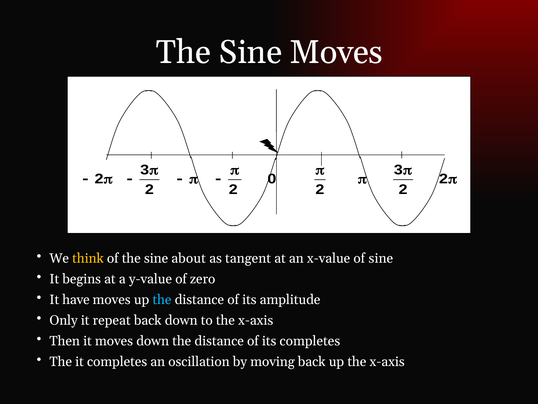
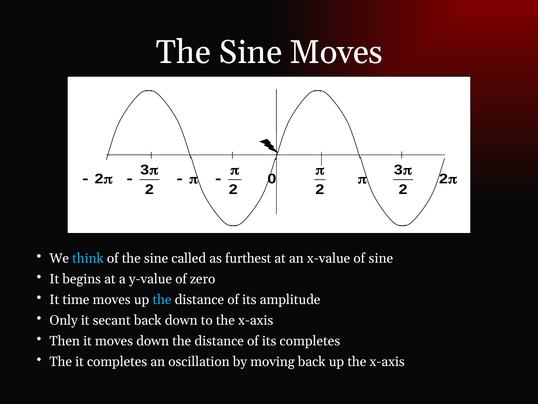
think colour: yellow -> light blue
about: about -> called
tangent: tangent -> furthest
have: have -> time
repeat: repeat -> secant
